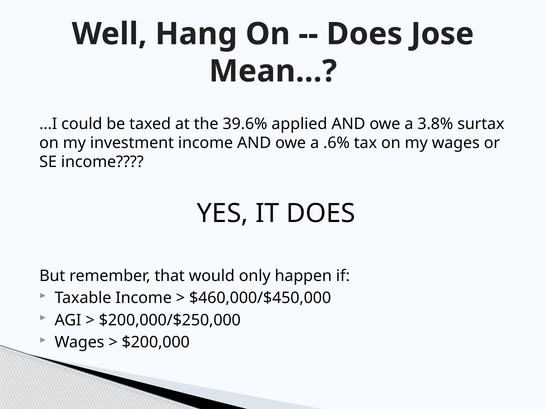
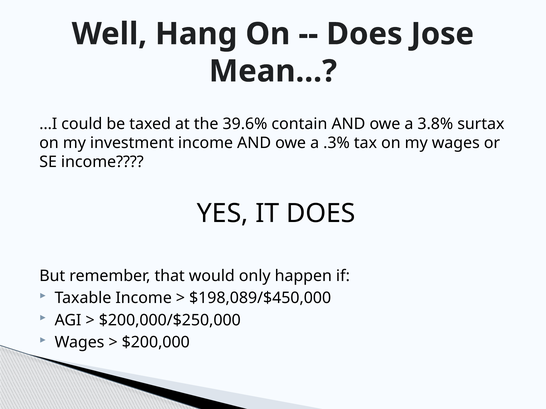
applied: applied -> contain
.6%: .6% -> .3%
$460,000/$450,000: $460,000/$450,000 -> $198,089/$450,000
